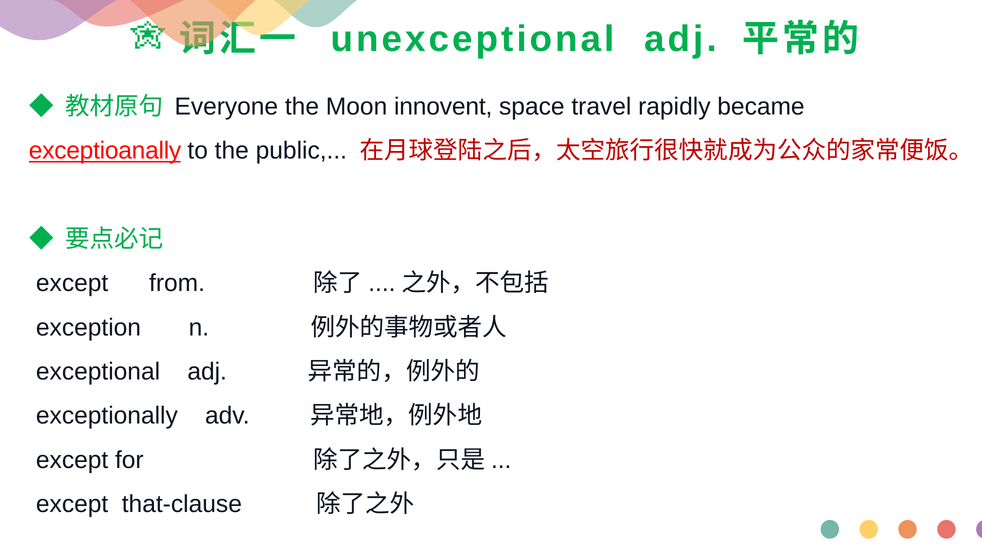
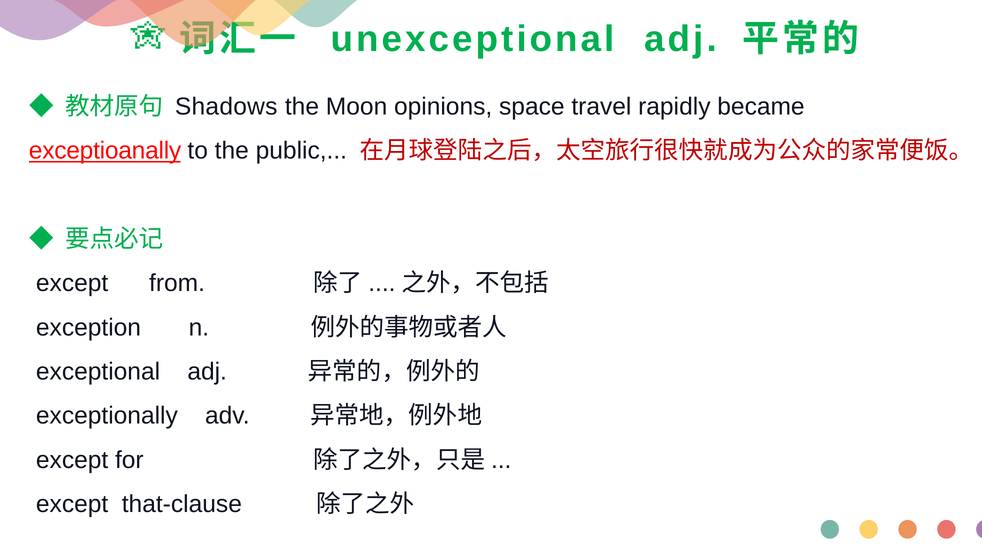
Everyone: Everyone -> Shadows
innovent: innovent -> opinions
